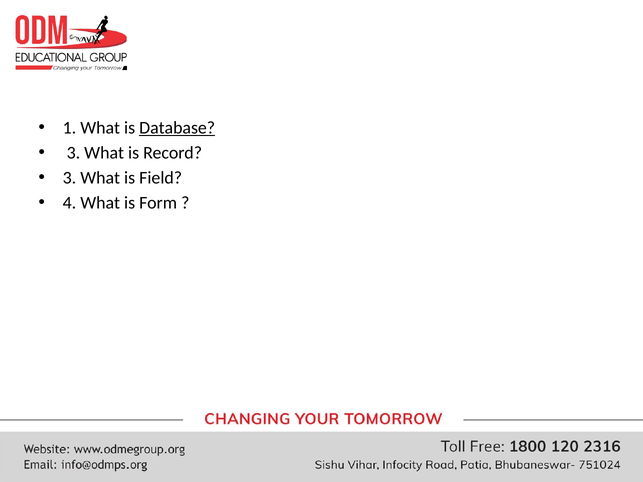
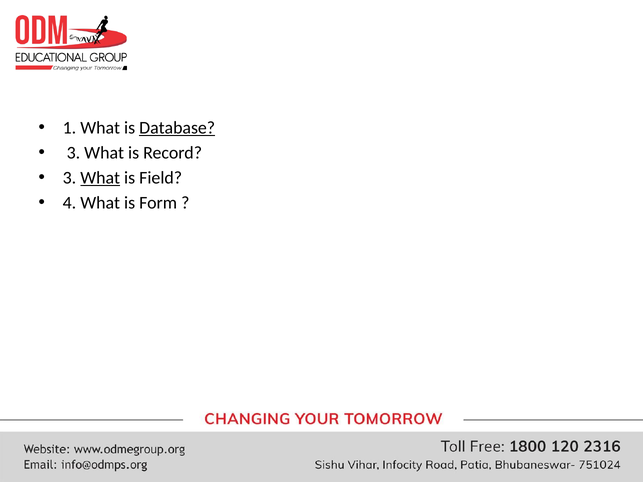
What at (100, 178) underline: none -> present
